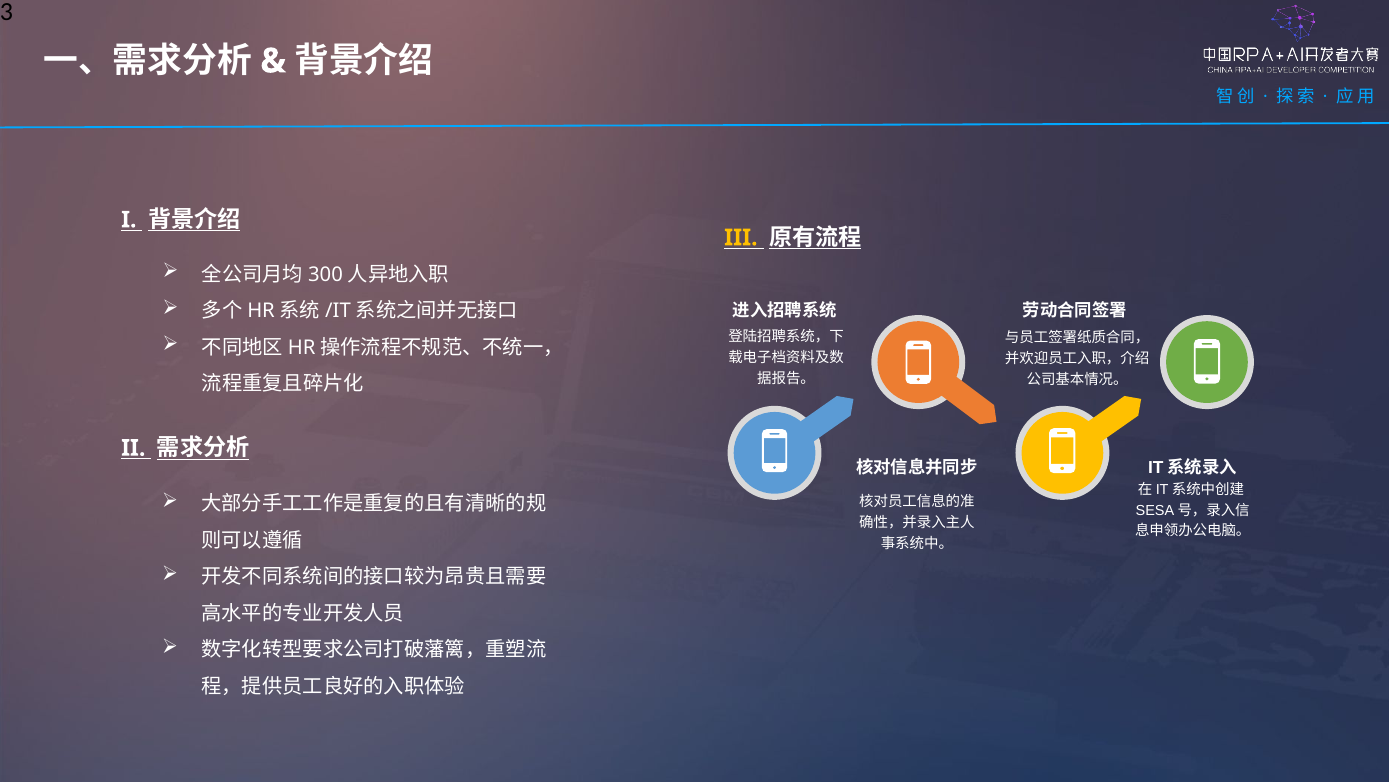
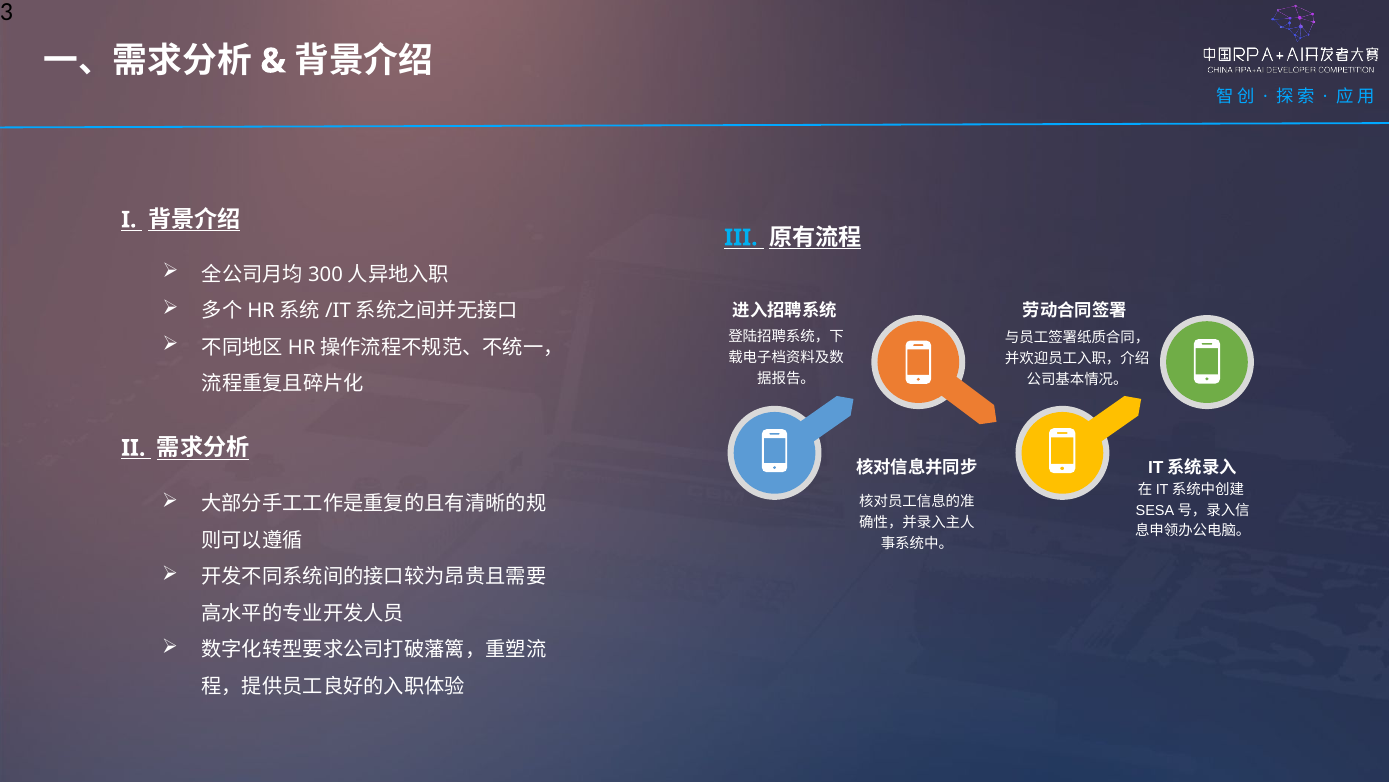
III colour: yellow -> light blue
